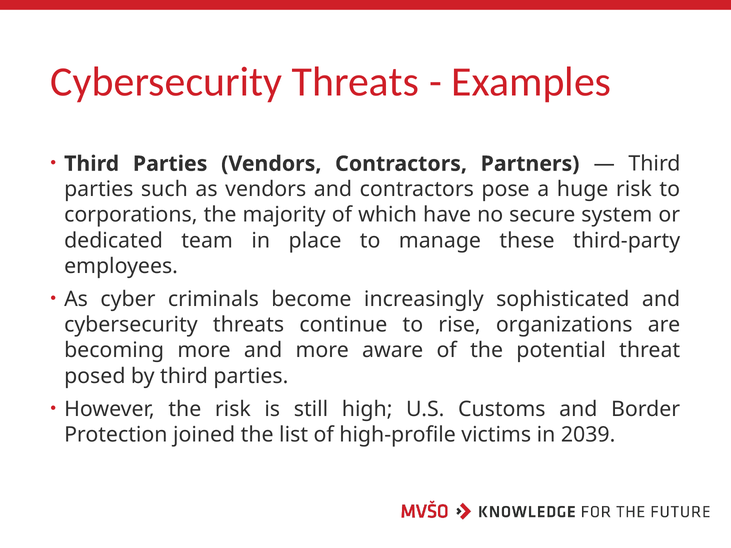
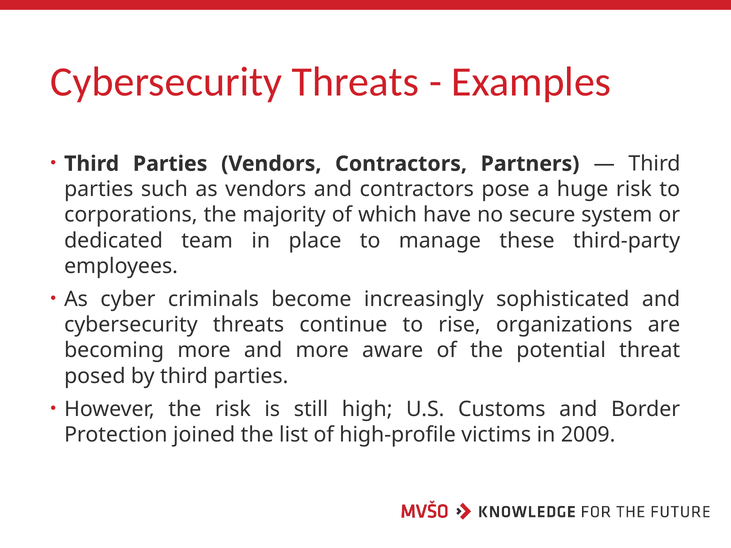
2039: 2039 -> 2009
